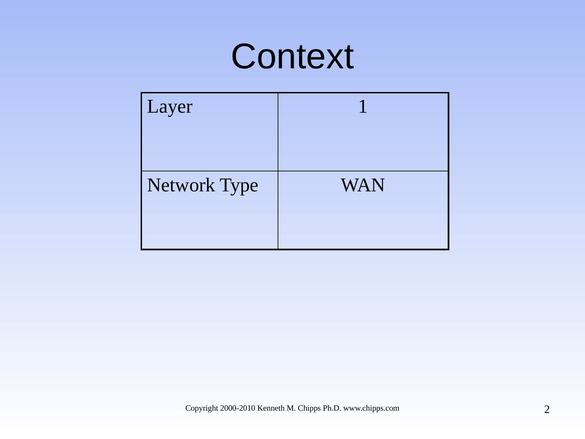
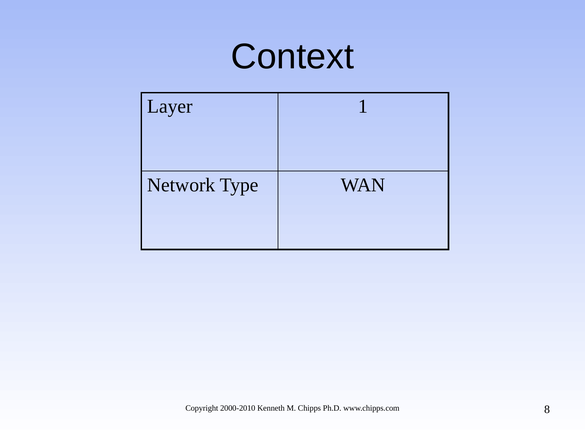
2: 2 -> 8
